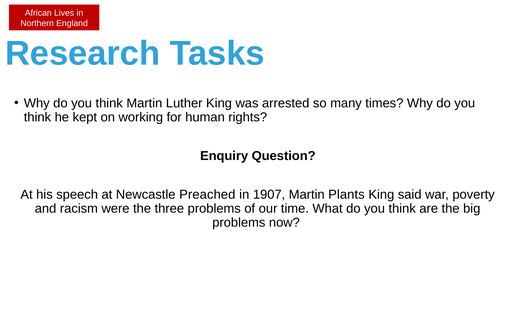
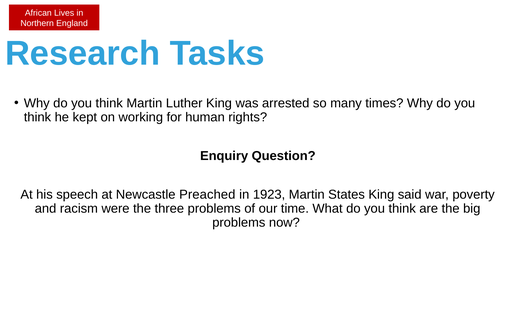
1907: 1907 -> 1923
Plants: Plants -> States
